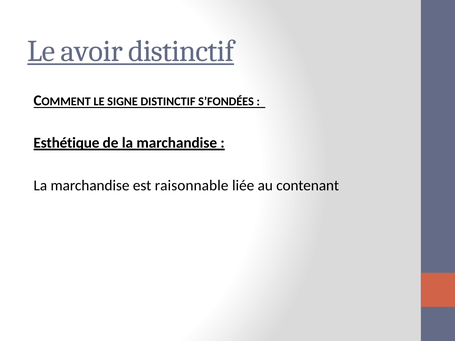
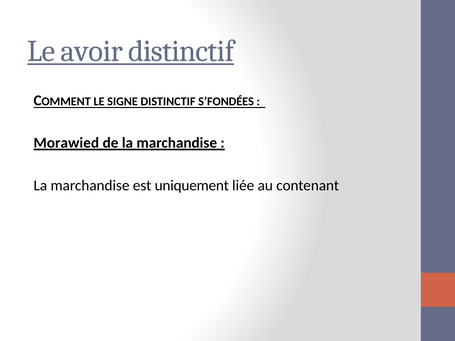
Esthétique: Esthétique -> Morawied
raisonnable: raisonnable -> uniquement
